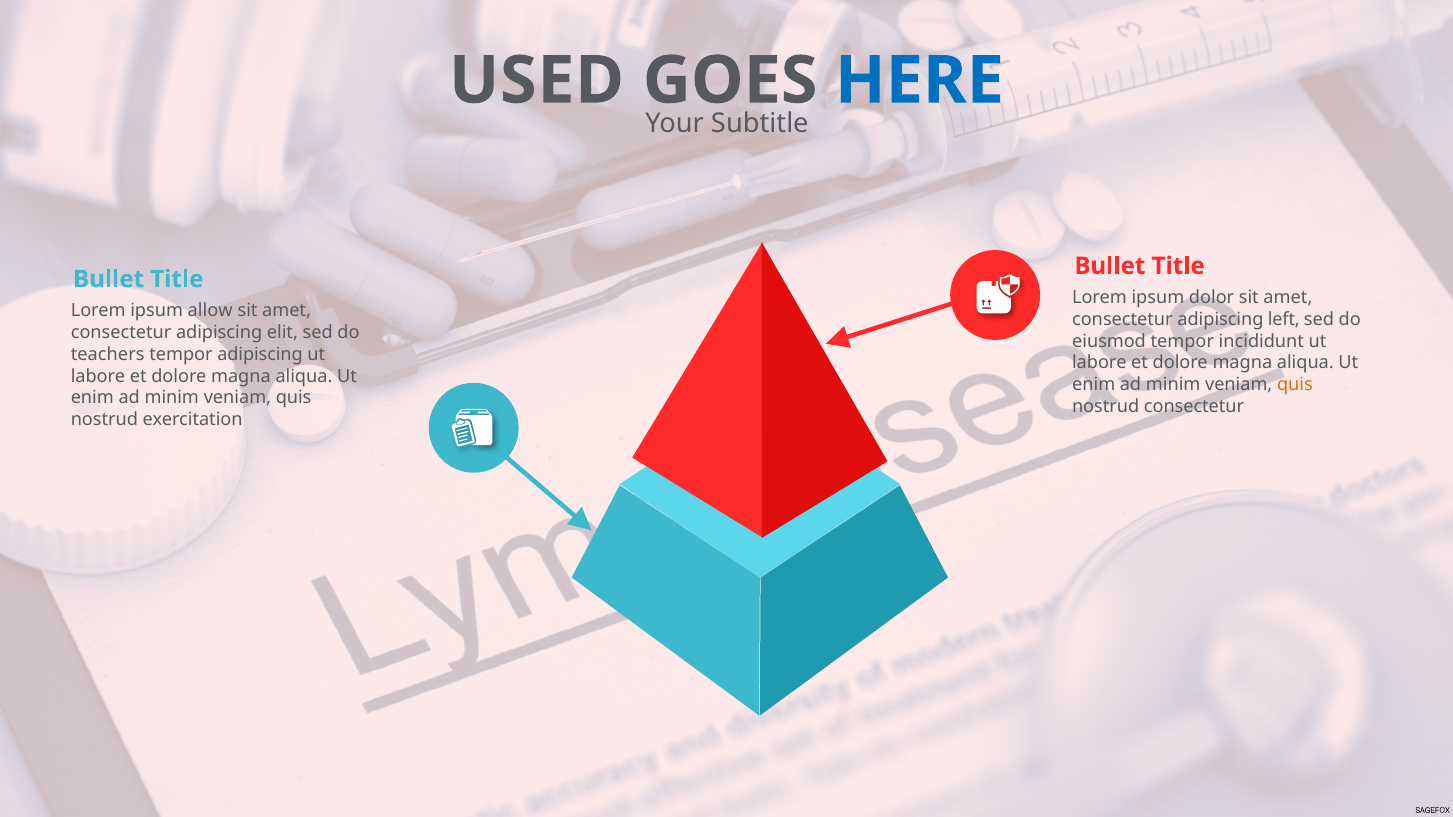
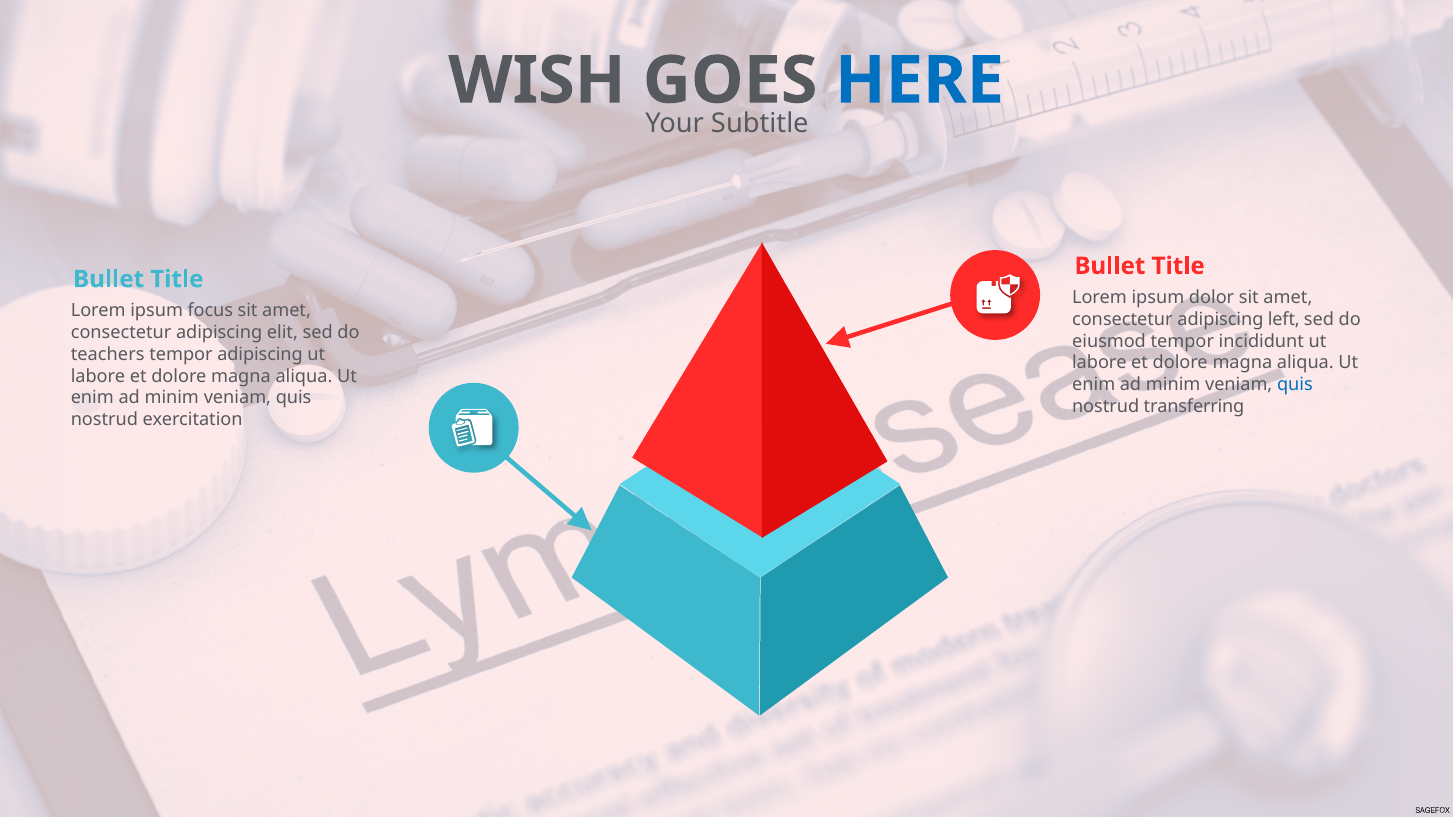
USED: USED -> WISH
allow: allow -> focus
quis at (1295, 385) colour: orange -> blue
nostrud consectetur: consectetur -> transferring
